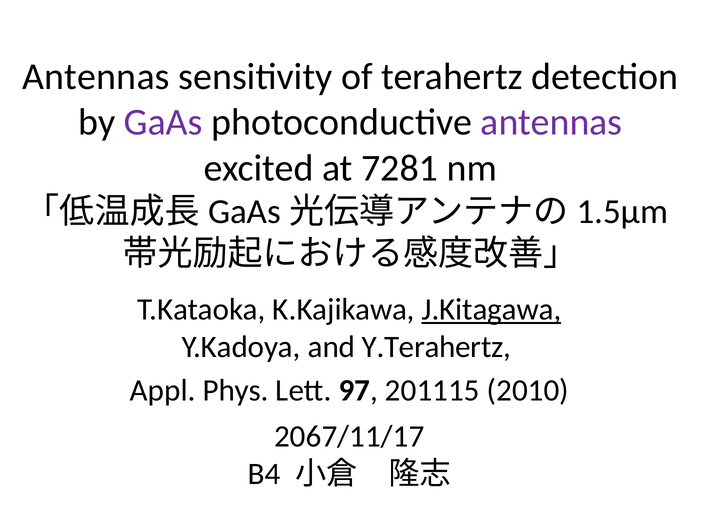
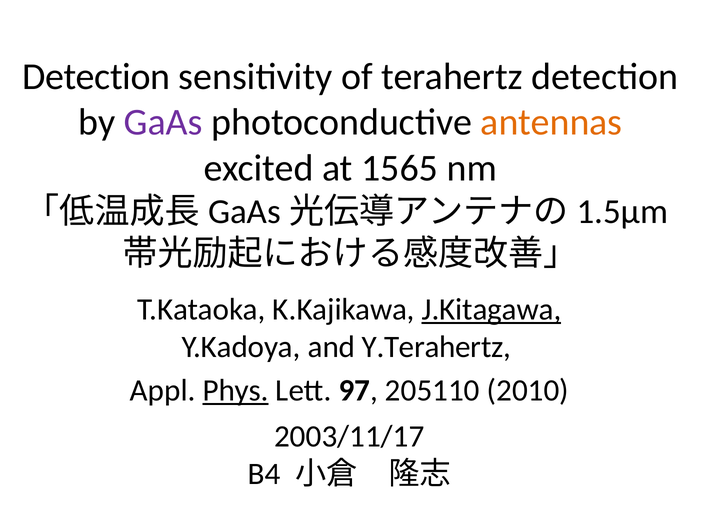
Antennas at (96, 77): Antennas -> Detection
antennas at (551, 122) colour: purple -> orange
7281: 7281 -> 1565
Phys underline: none -> present
201115: 201115 -> 205110
2067/11/17: 2067/11/17 -> 2003/11/17
